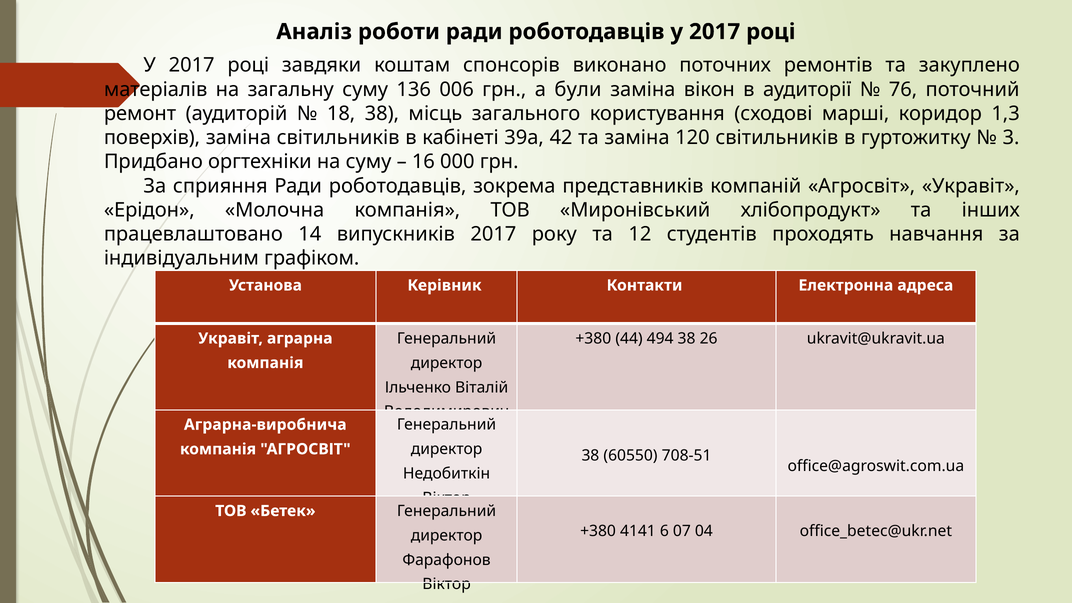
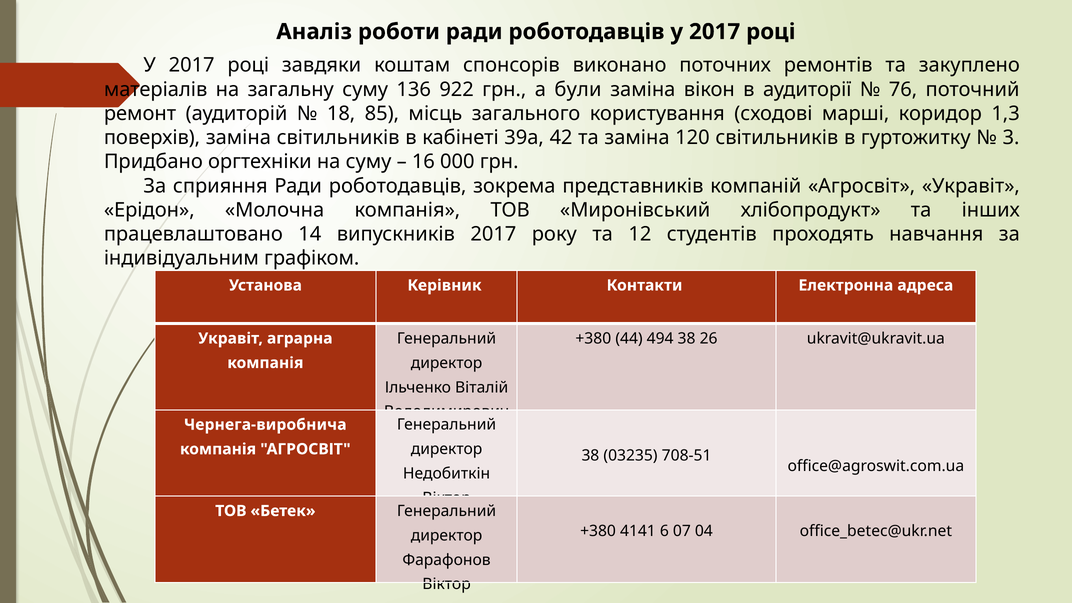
006: 006 -> 922
18 38: 38 -> 85
Аграрна-виробнича: Аграрна-виробнича -> Чернега-виробнича
60550: 60550 -> 03235
